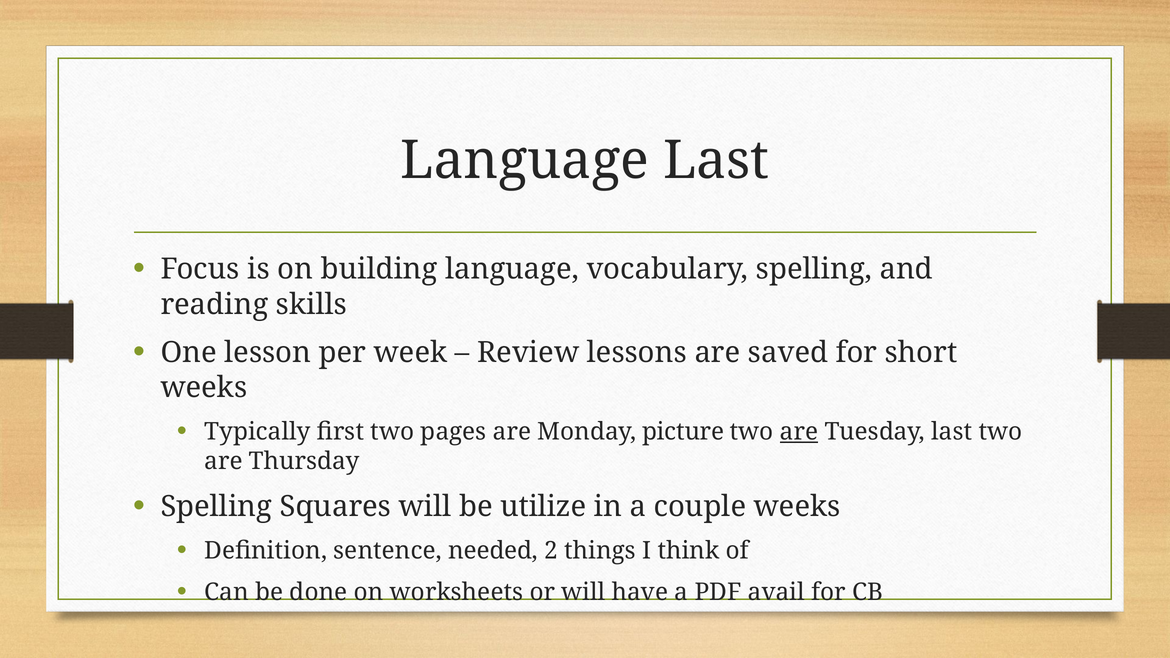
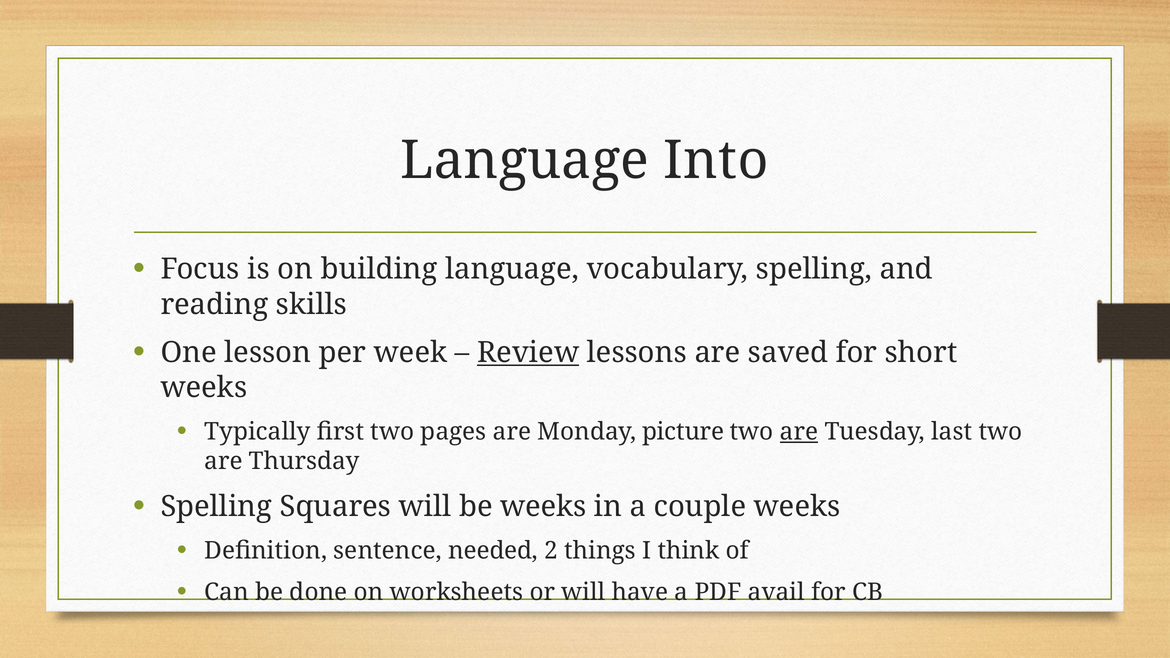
Language Last: Last -> Into
Review underline: none -> present
be utilize: utilize -> weeks
